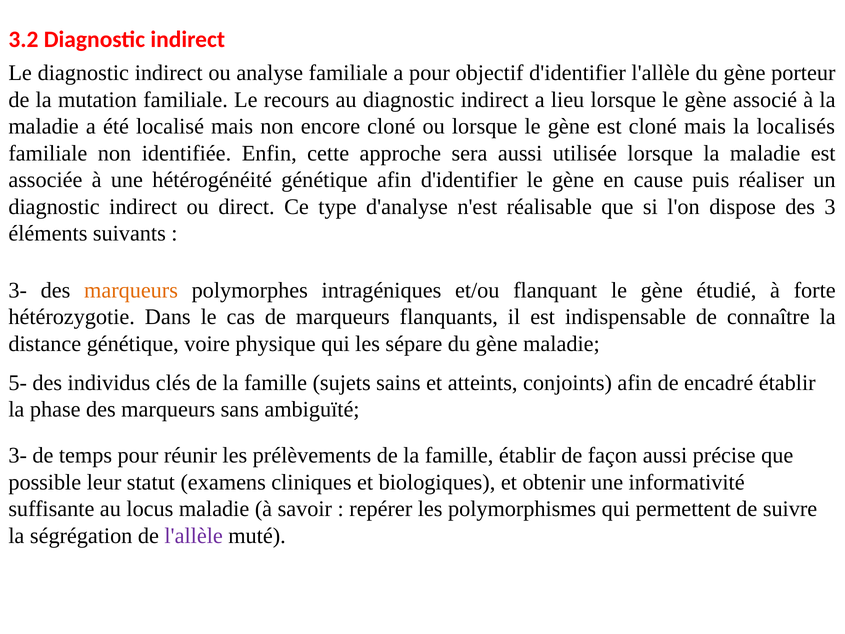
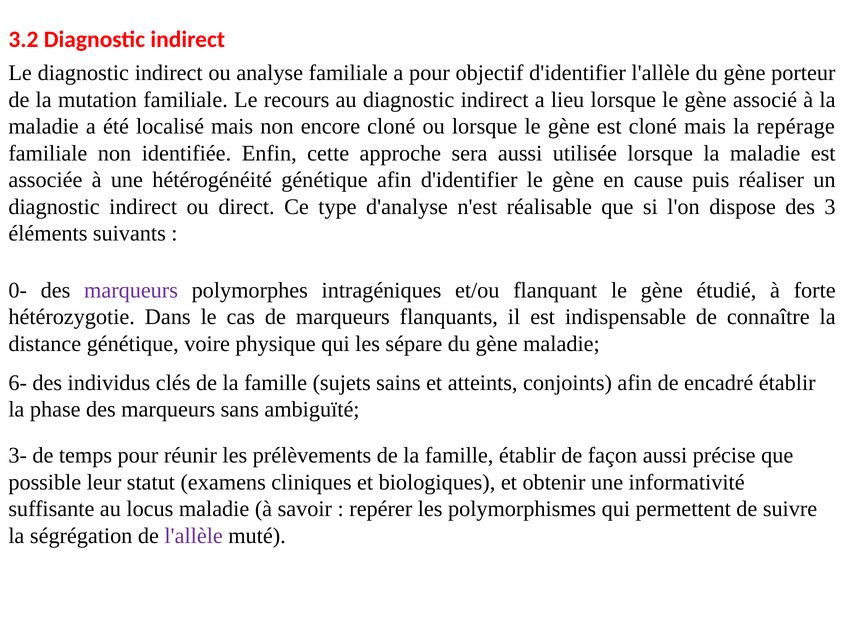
localisés: localisés -> repérage
3- at (18, 290): 3- -> 0-
marqueurs at (131, 290) colour: orange -> purple
5-: 5- -> 6-
